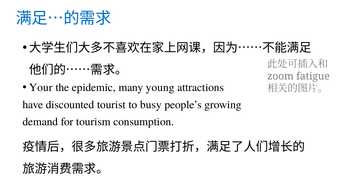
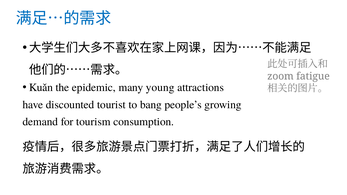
Your: Your -> Kuǎn
busy: busy -> bang
